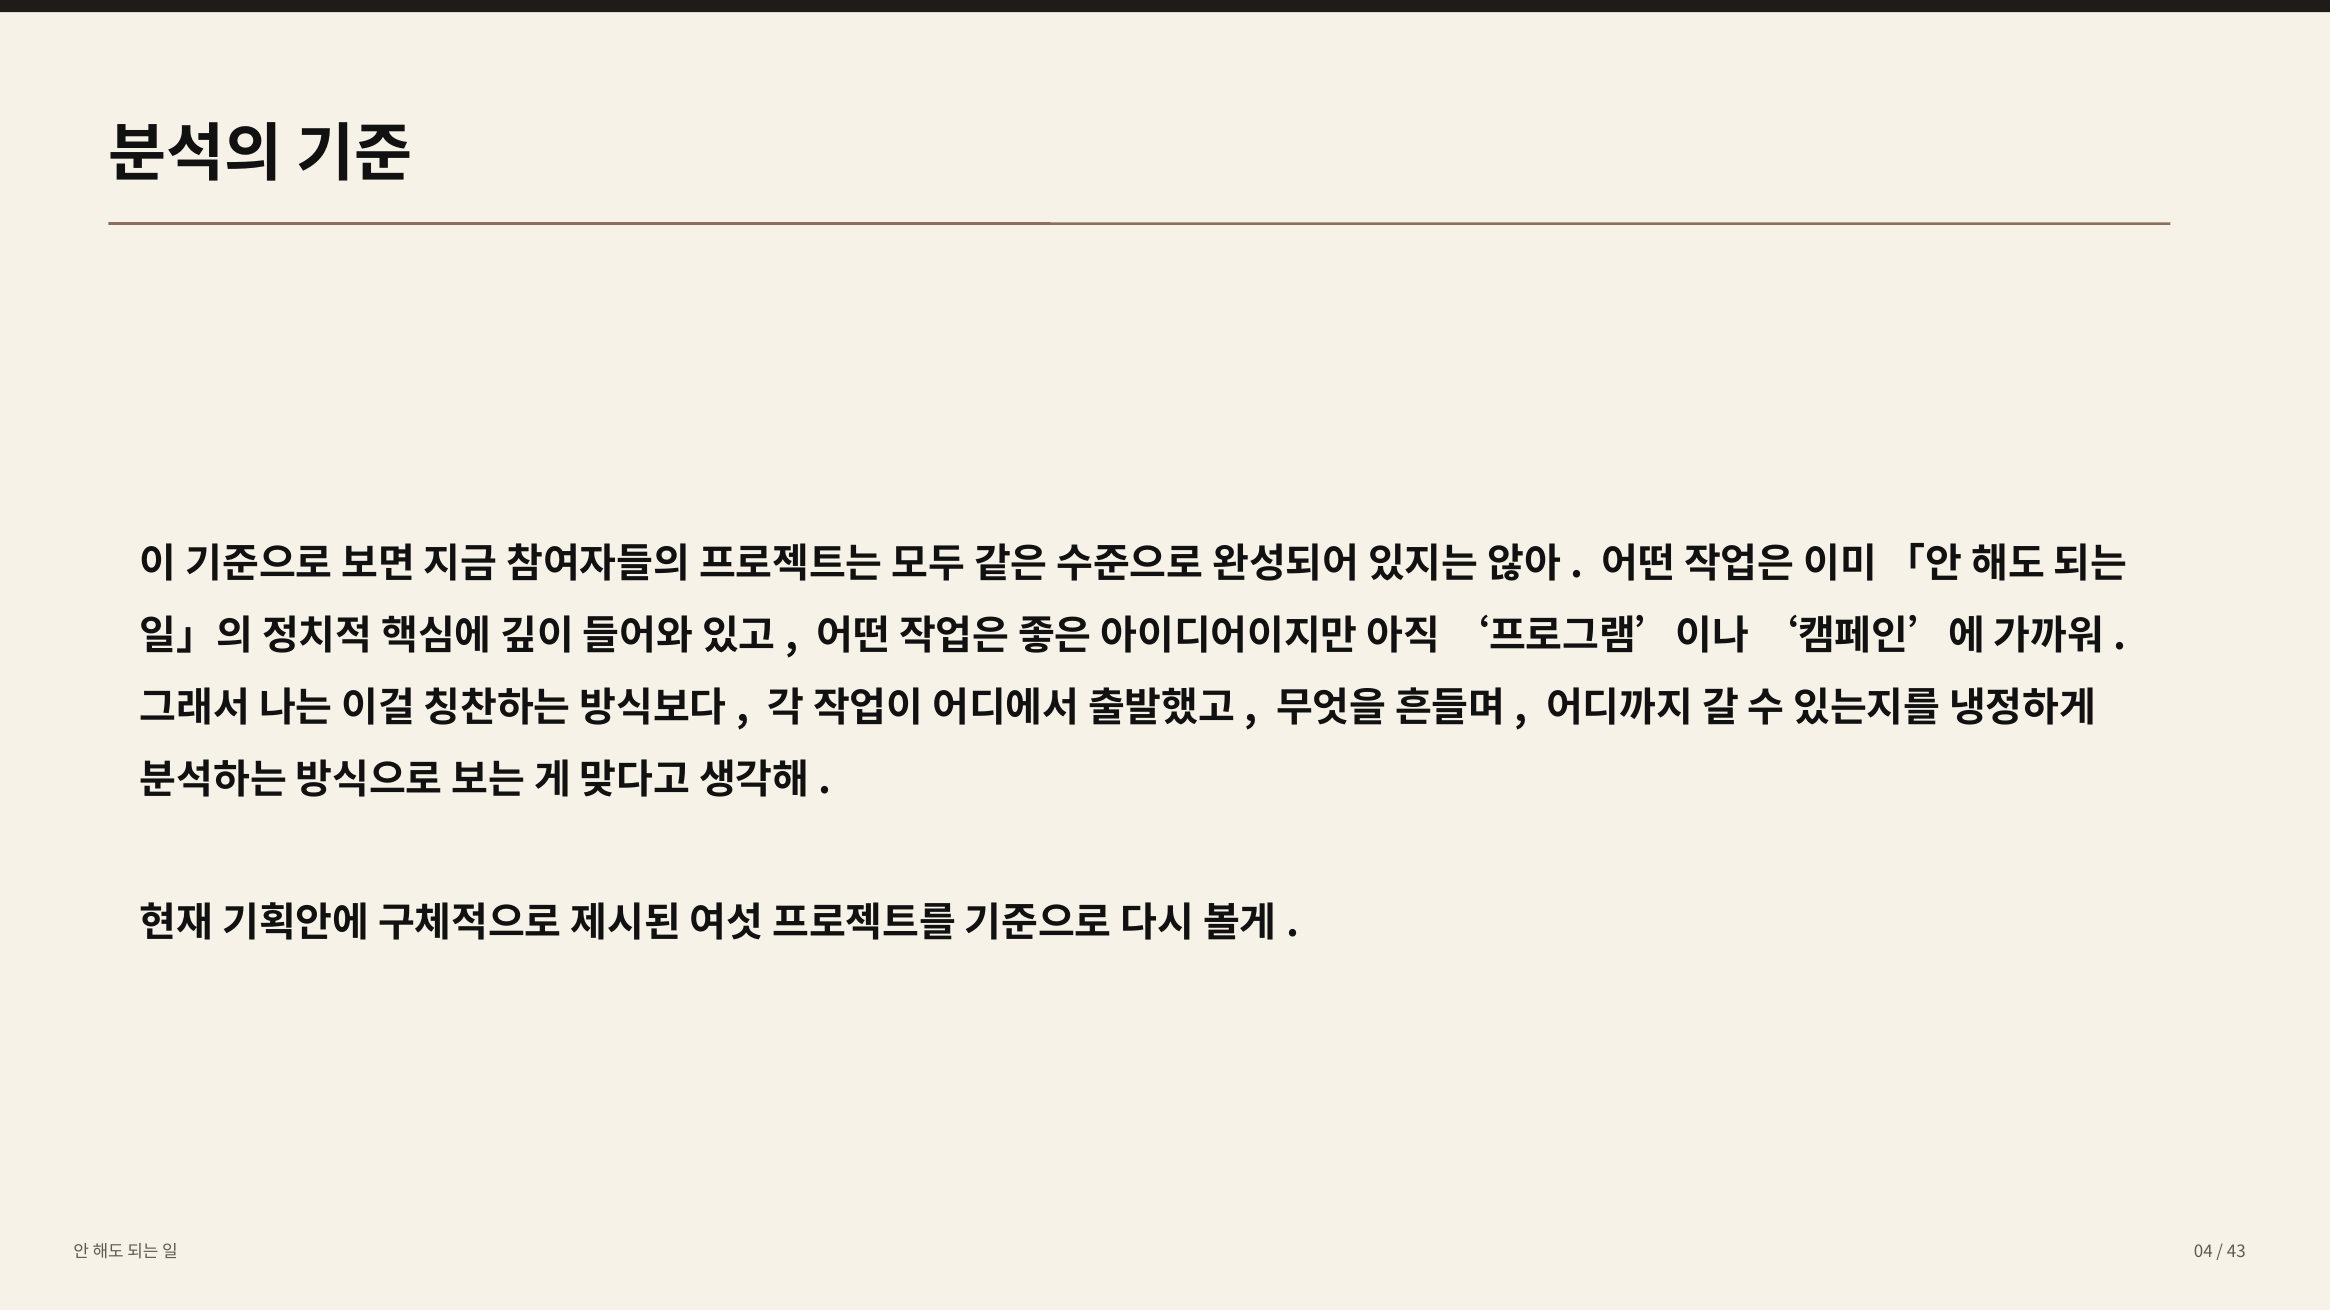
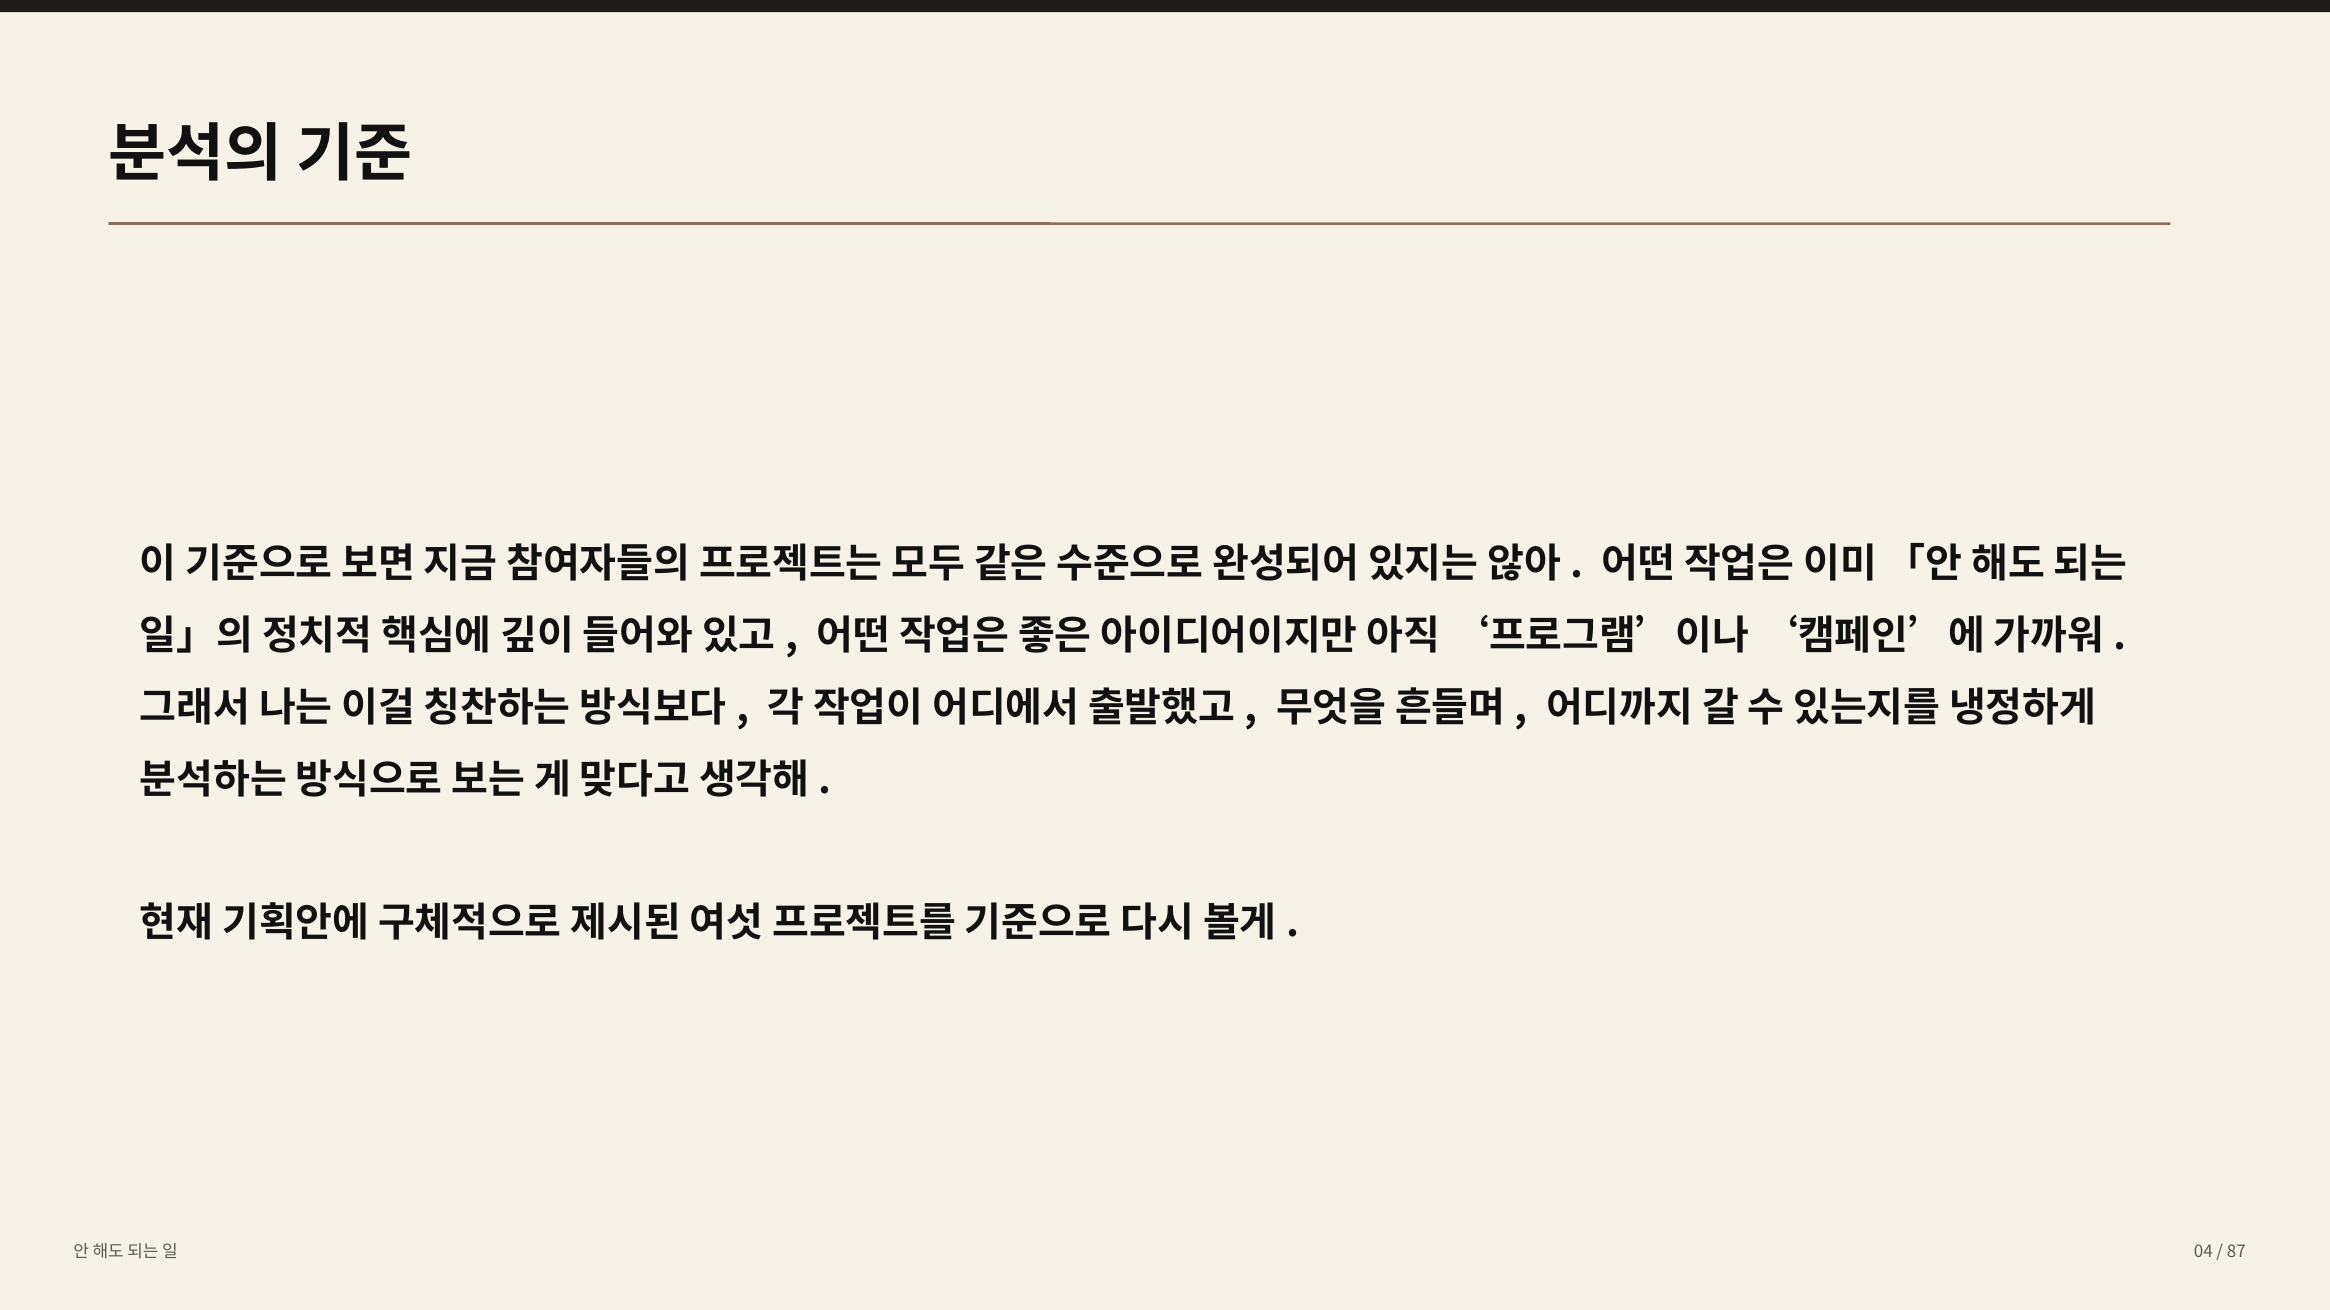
43: 43 -> 87
